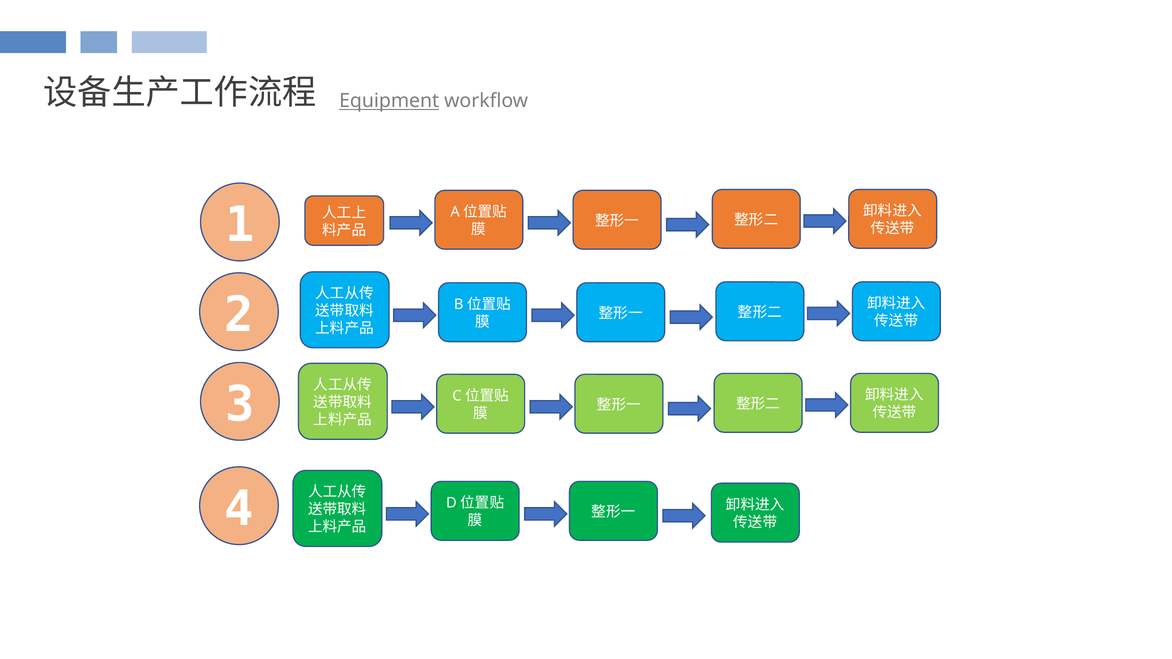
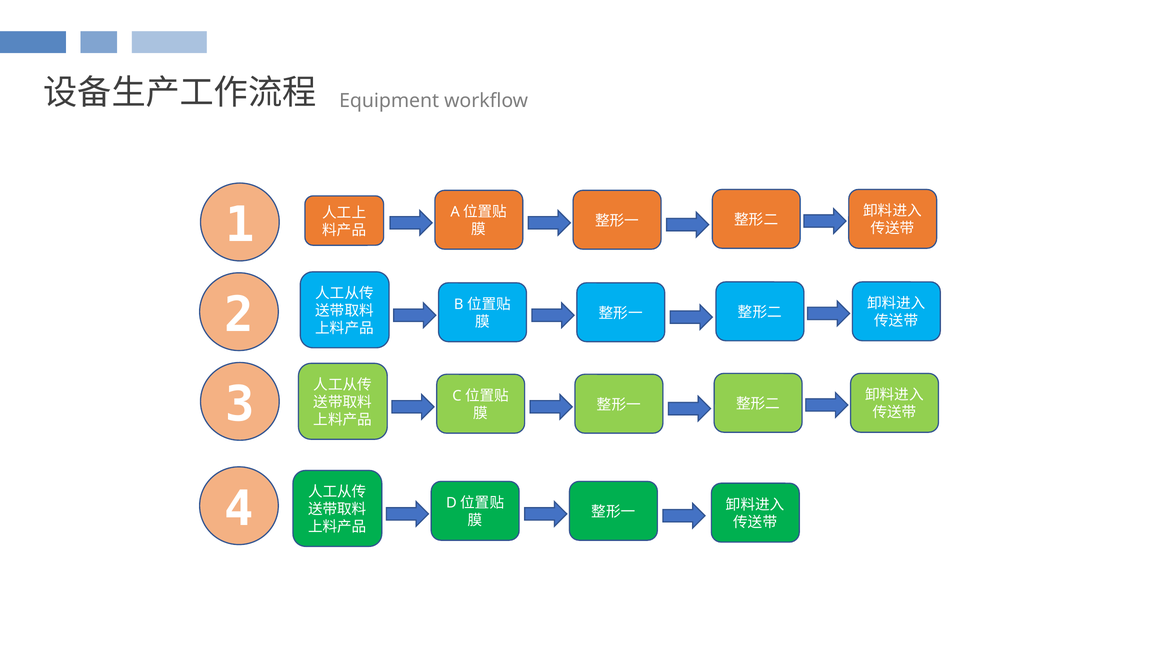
Equipment underline: present -> none
